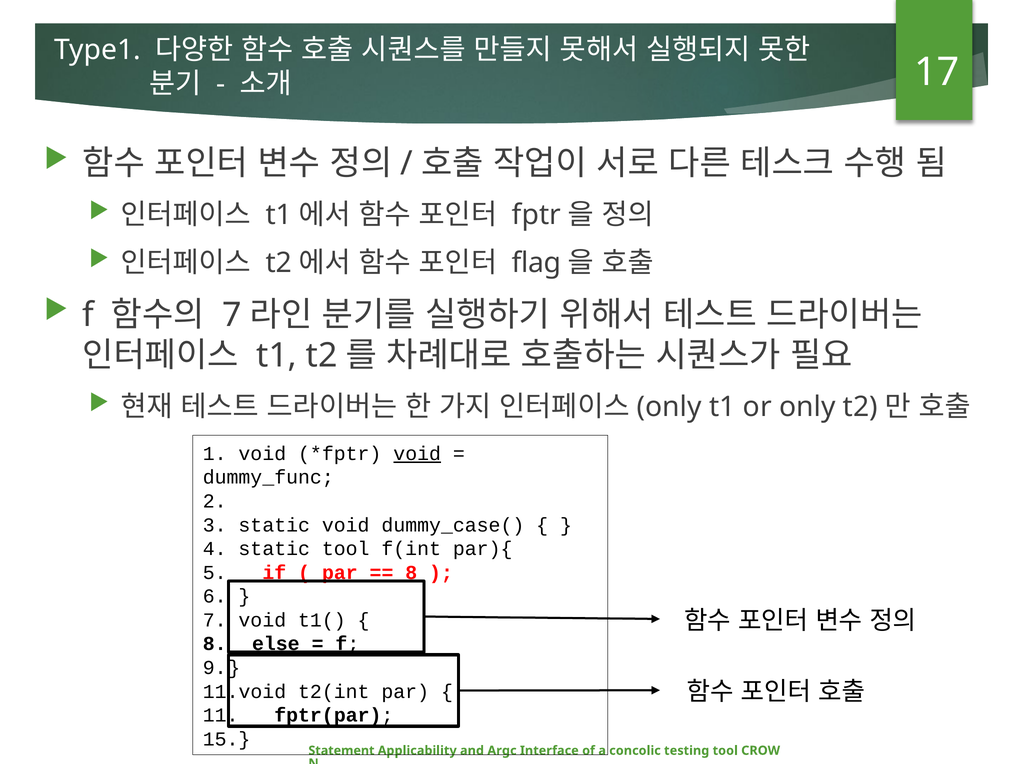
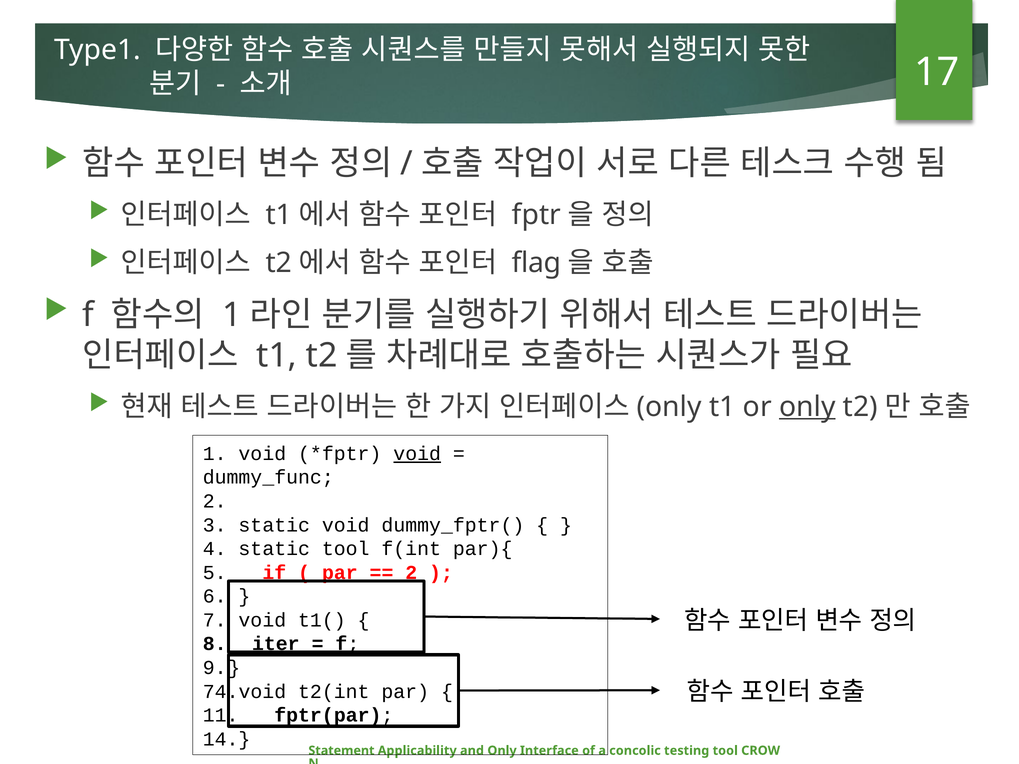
7 at (232, 315): 7 -> 1
only at (807, 407) underline: none -> present
dummy_case(: dummy_case( -> dummy_fptr(
8 at (411, 573): 8 -> 2
else: else -> iter
11.void: 11.void -> 74.void
15: 15 -> 14
and Argc: Argc -> Only
